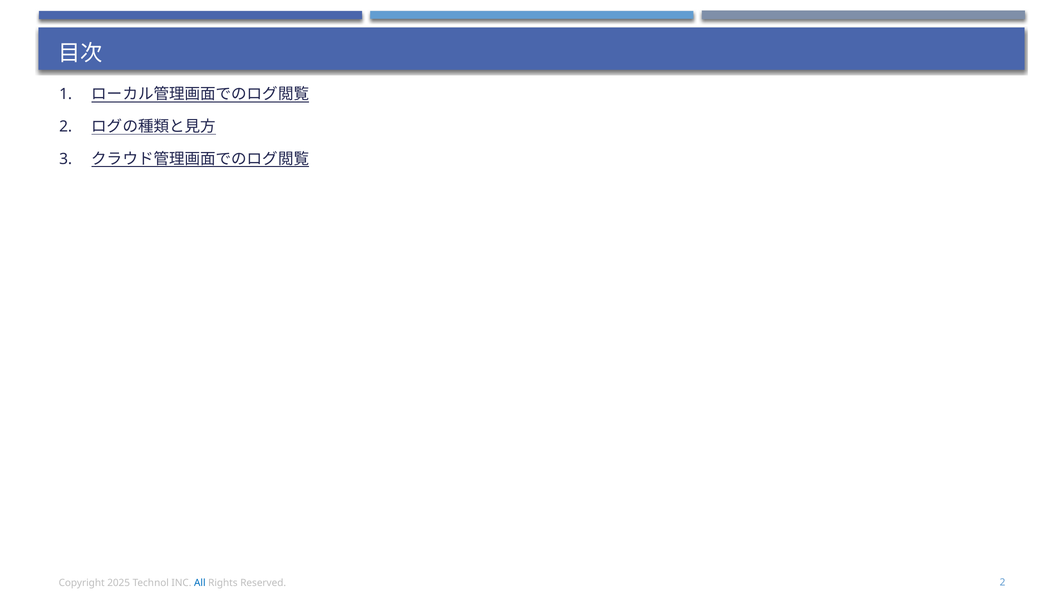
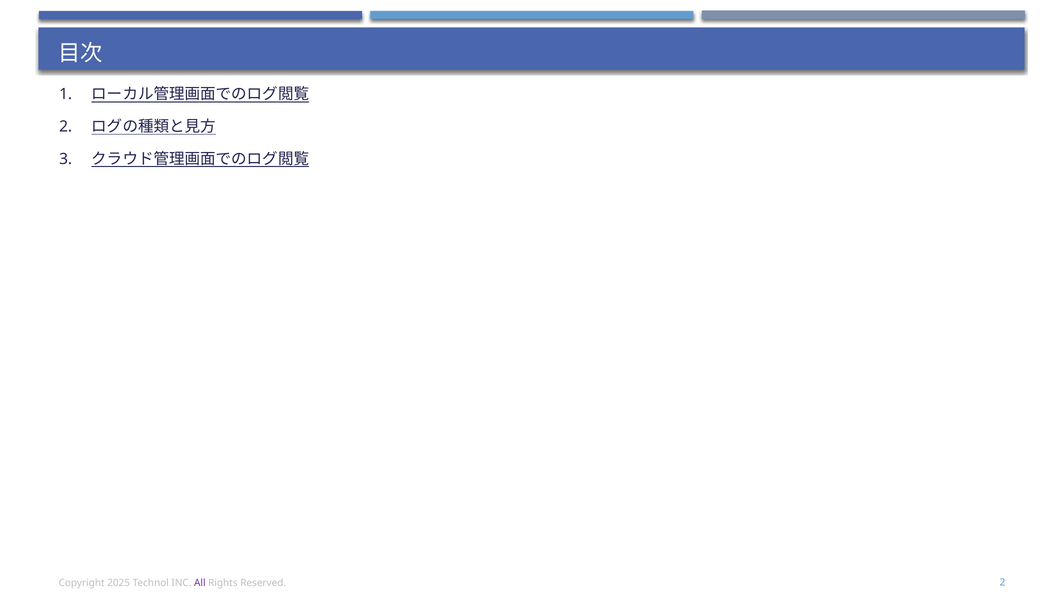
All colour: blue -> purple
